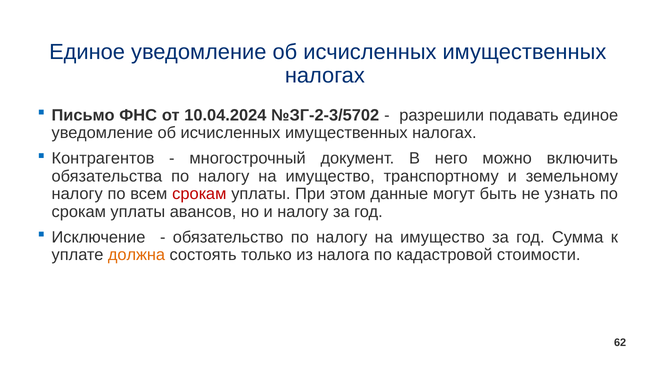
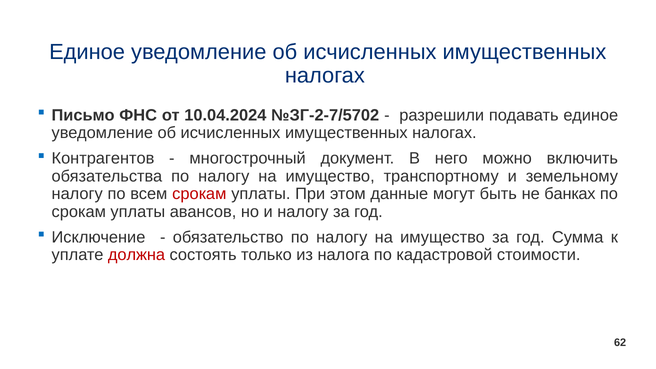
№ЗГ-2-3/5702: №ЗГ-2-3/5702 -> №ЗГ-2-7/5702
узнать: узнать -> банках
должна colour: orange -> red
